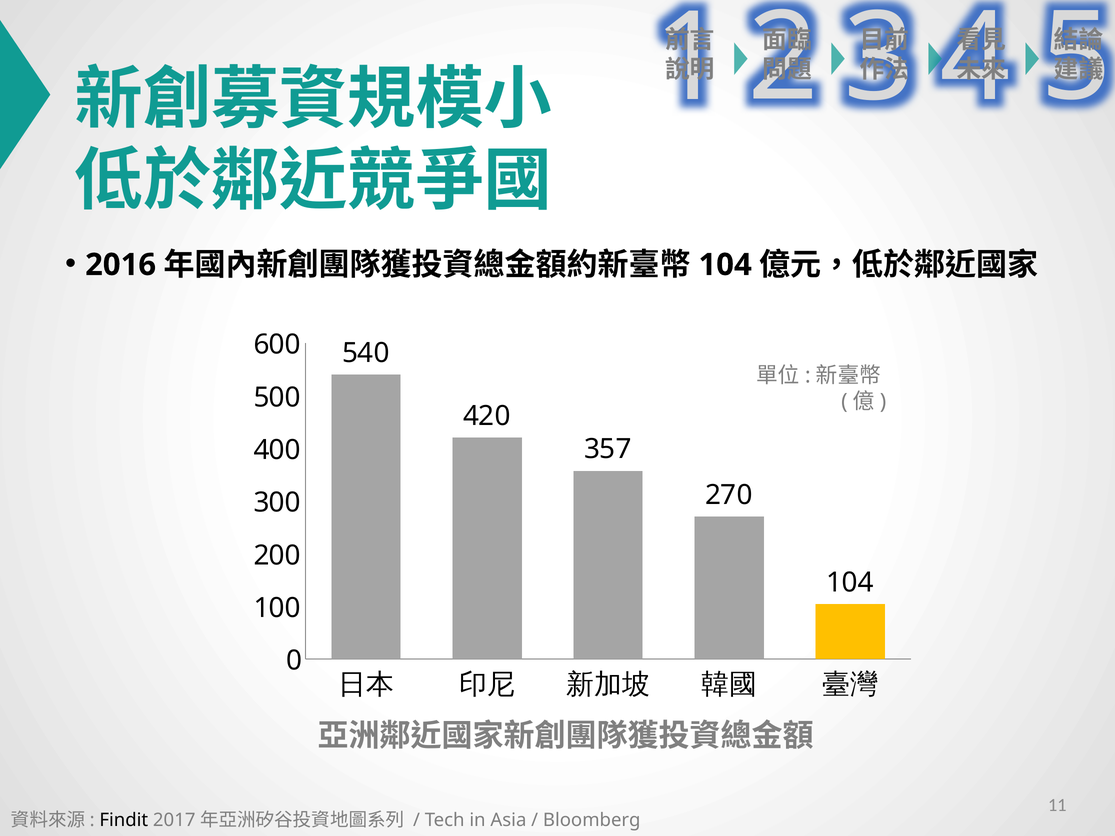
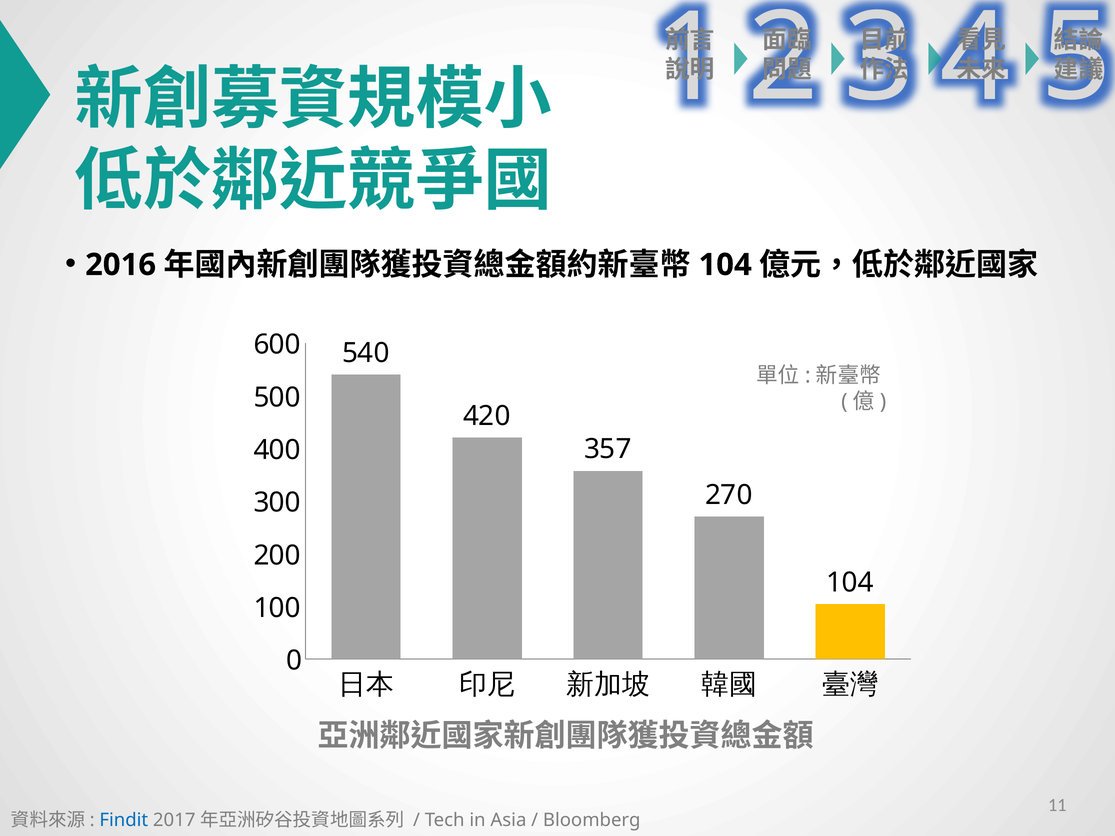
Findit colour: black -> blue
